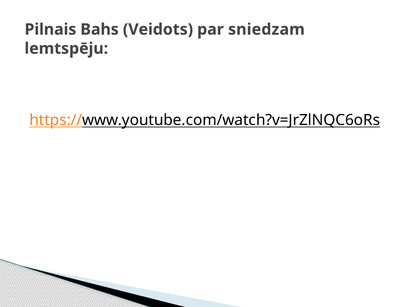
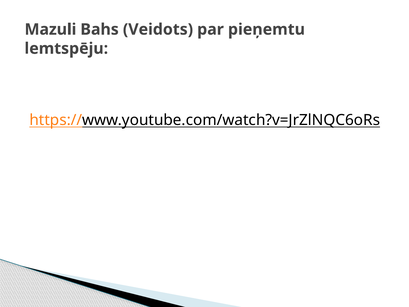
Pilnais: Pilnais -> Mazuli
sniedzam: sniedzam -> pieņemtu
